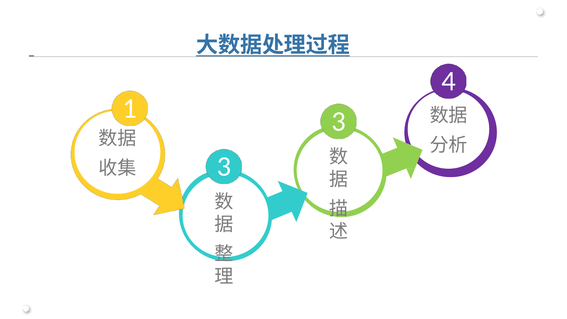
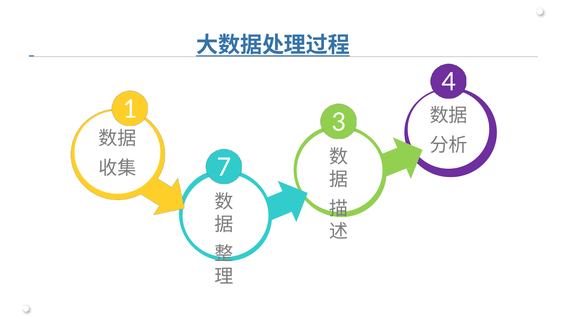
3 at (224, 167): 3 -> 7
